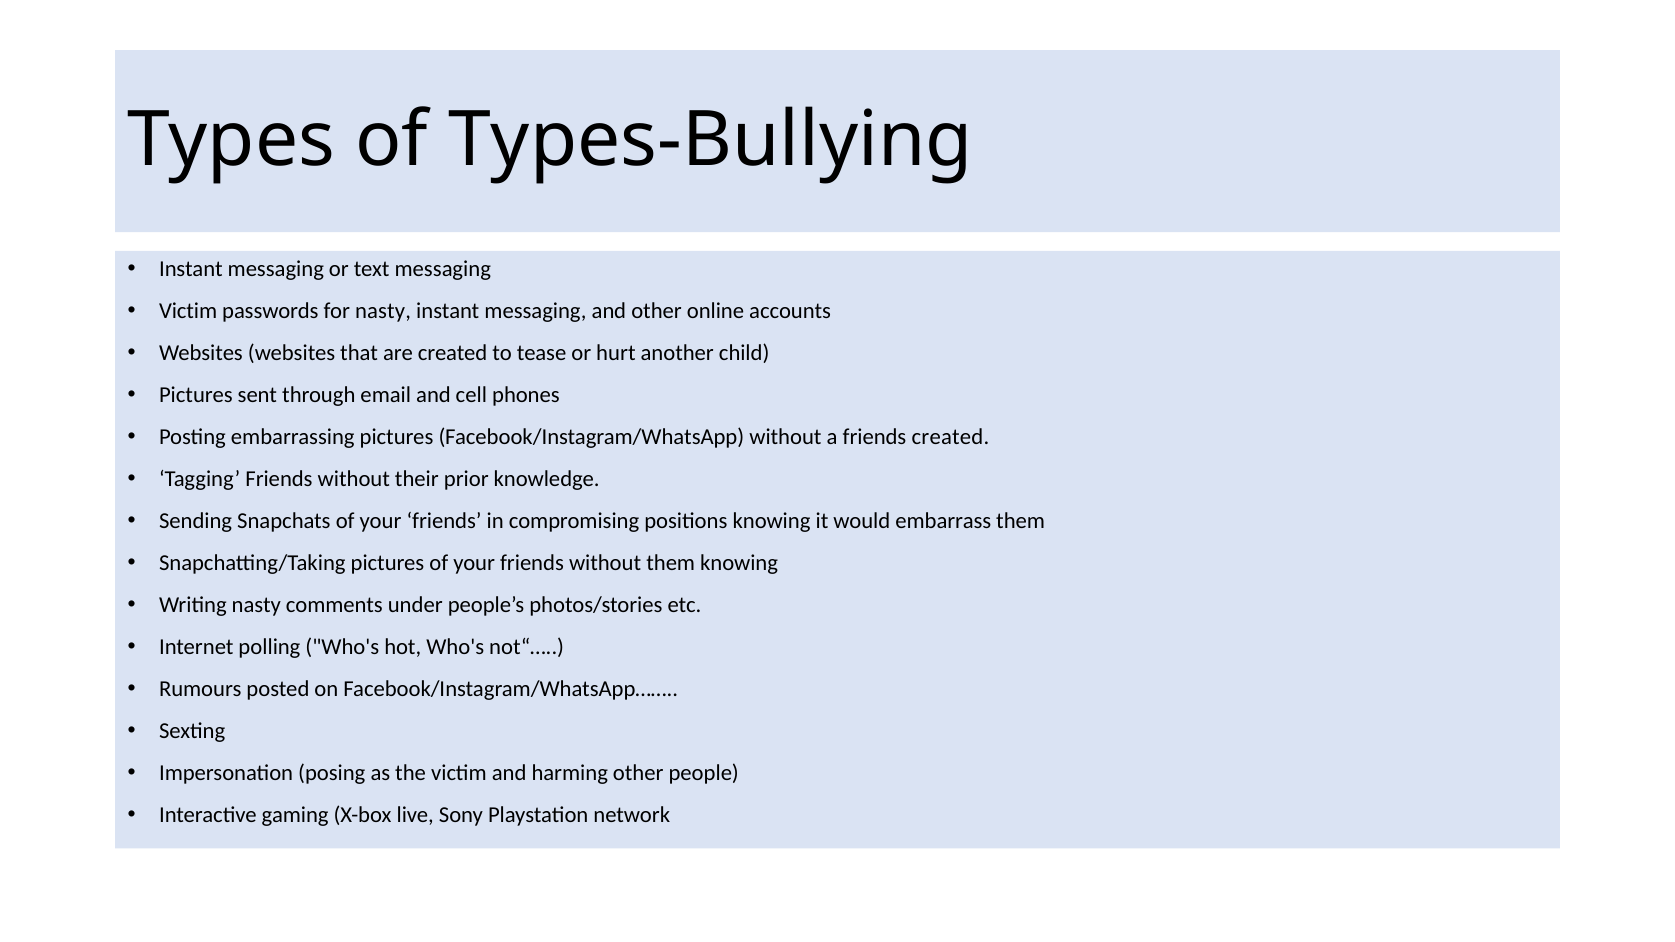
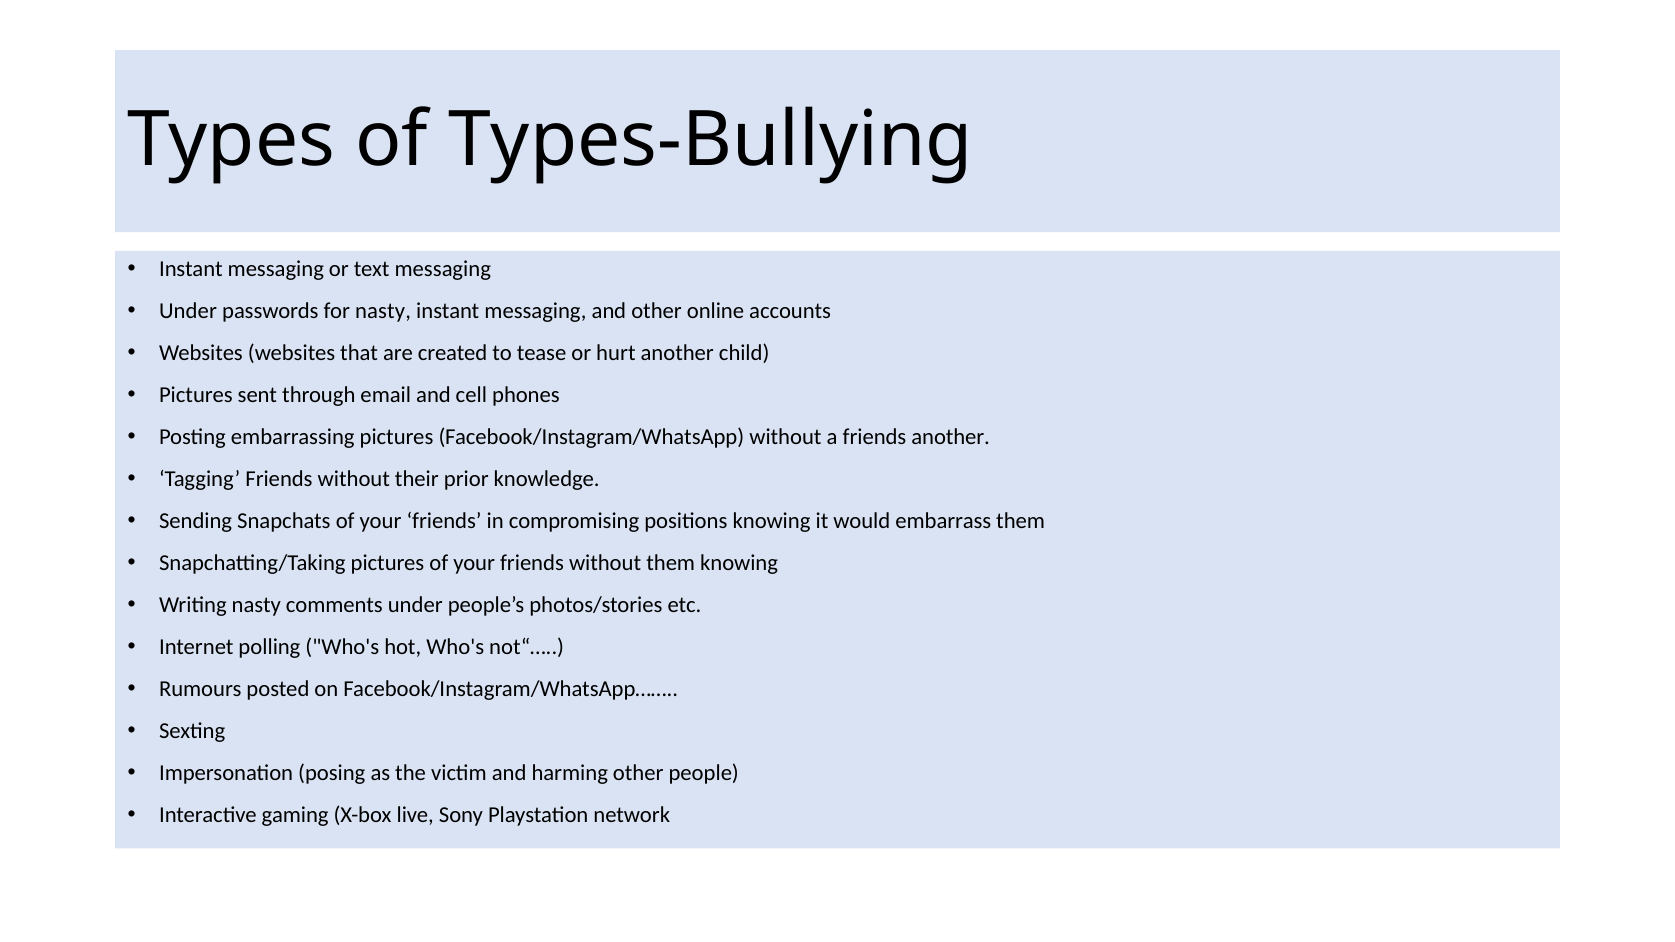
Victim at (188, 311): Victim -> Under
friends created: created -> another
